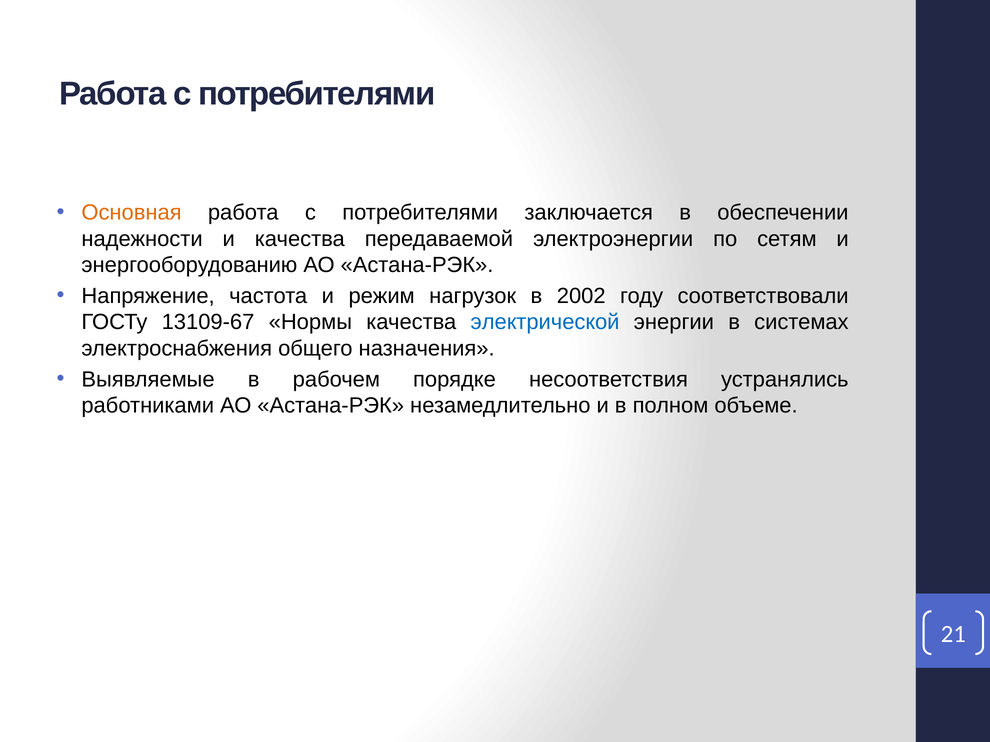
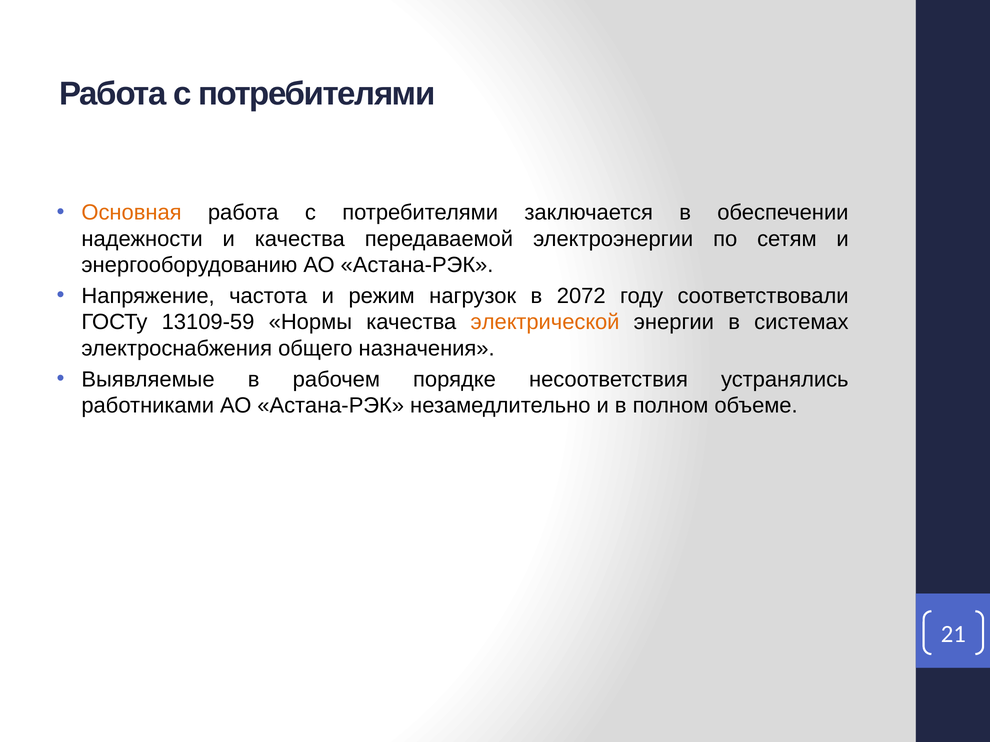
2002: 2002 -> 2072
13109-67: 13109-67 -> 13109-59
электрической colour: blue -> orange
